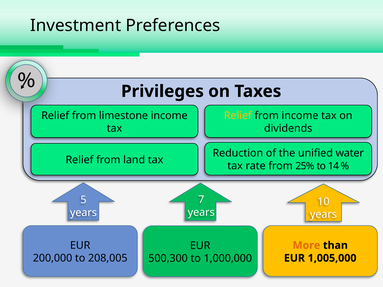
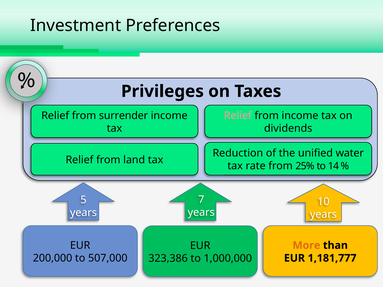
limestone: limestone -> surrender
Relief at (238, 116) colour: yellow -> pink
208,005: 208,005 -> 507,000
500,300: 500,300 -> 323,386
1,005,000: 1,005,000 -> 1,181,777
